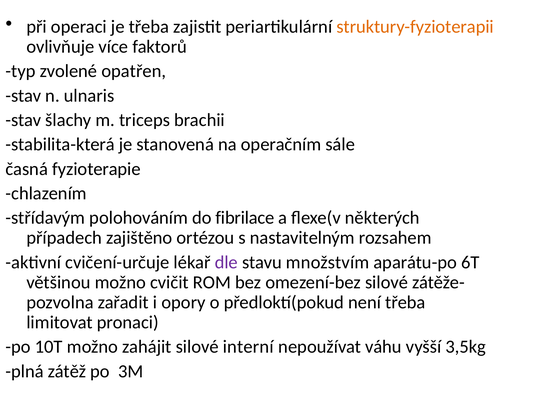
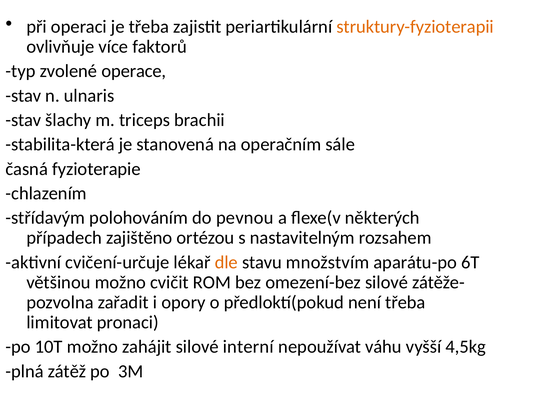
opatřen: opatřen -> operace
fibrilace: fibrilace -> pevnou
dle colour: purple -> orange
3,5kg: 3,5kg -> 4,5kg
